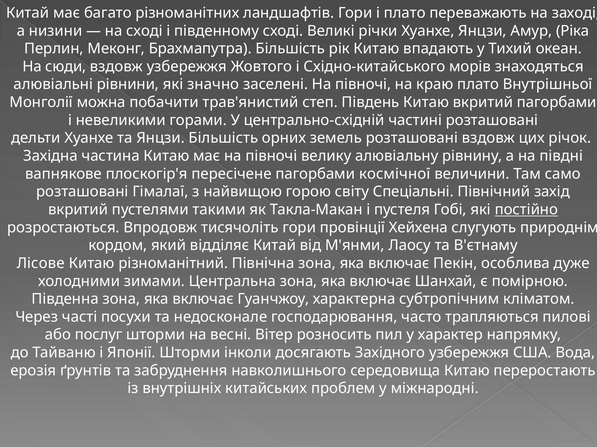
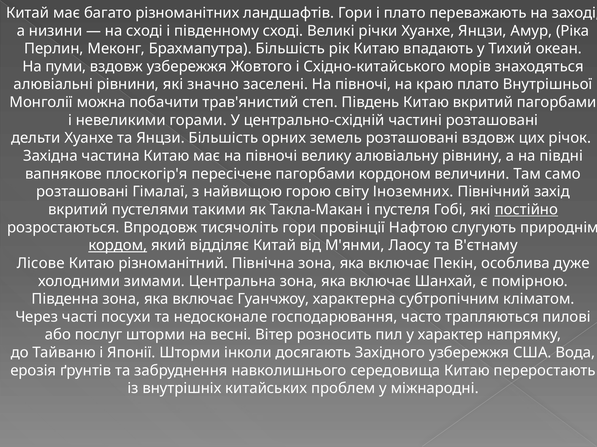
сюди: сюди -> пуми
космічної: космічної -> кордоном
Спеціальні: Спеціальні -> Іноземних
Хейхена: Хейхена -> Нафтою
кордом underline: none -> present
